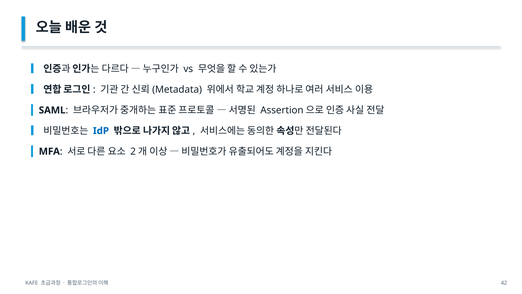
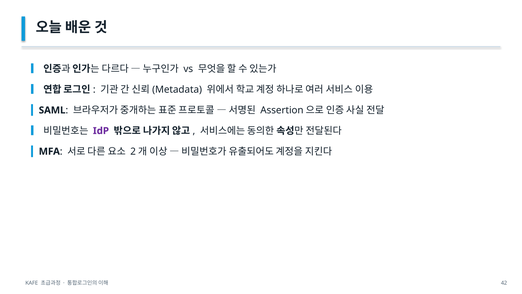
IdP colour: blue -> purple
